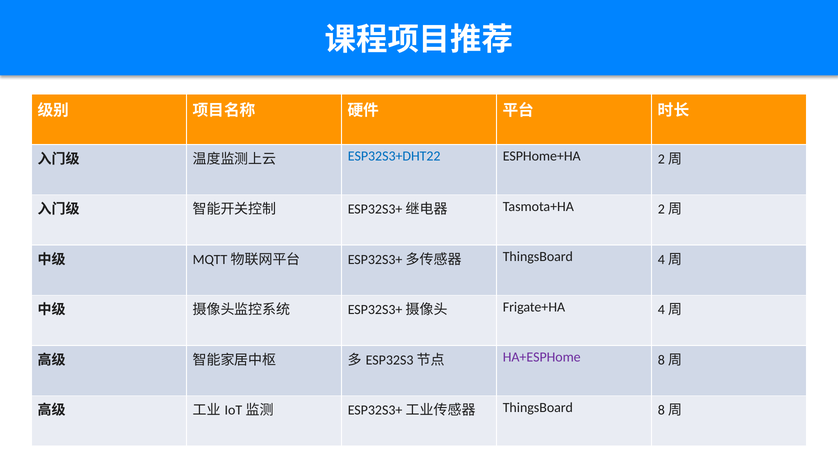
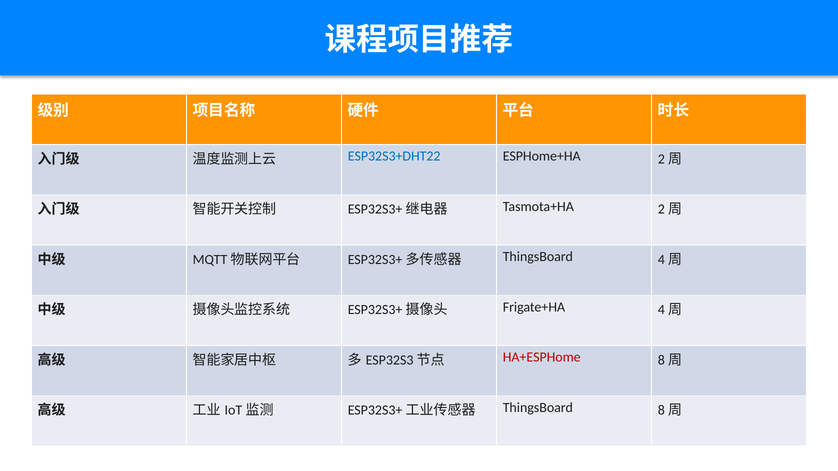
HA+ESPHome colour: purple -> red
